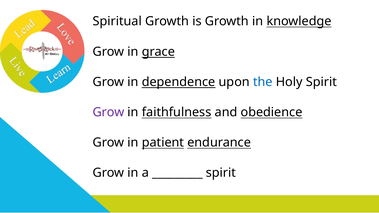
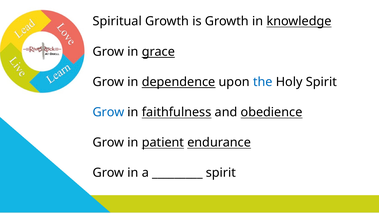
Grow at (108, 112) colour: purple -> blue
